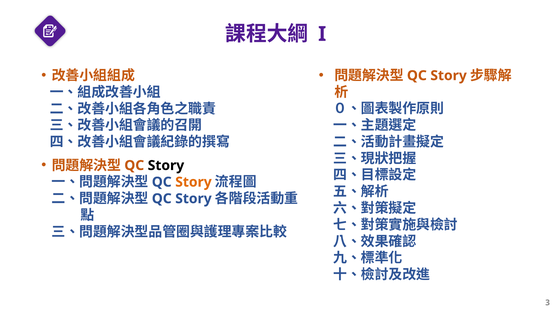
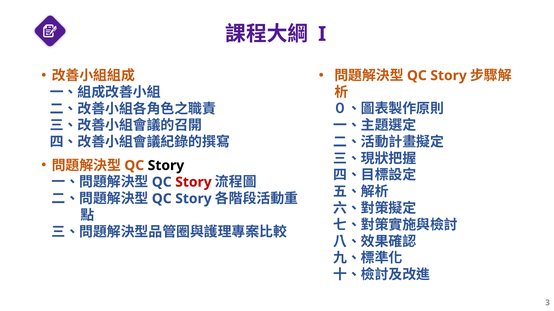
Story at (193, 182) colour: orange -> red
